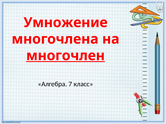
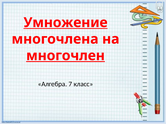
Умножение underline: none -> present
